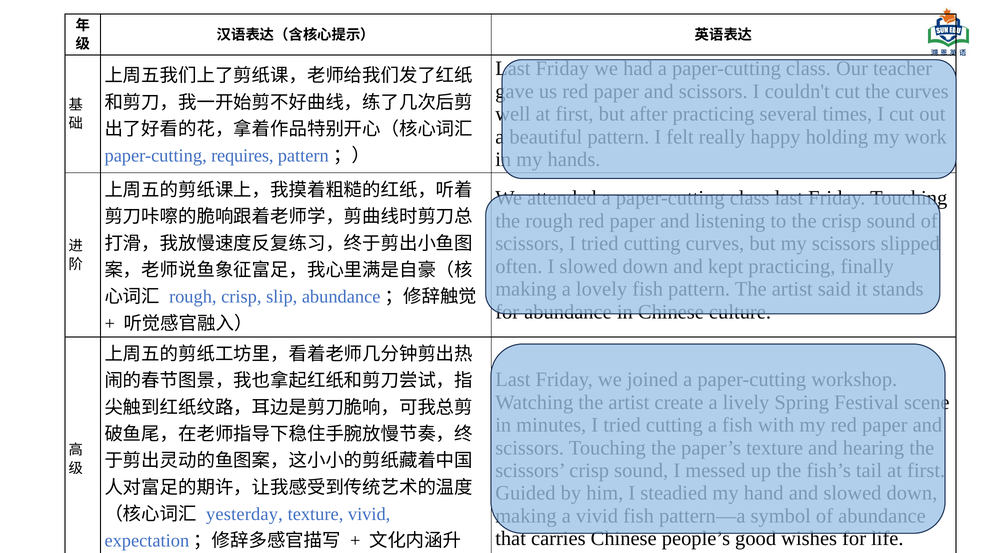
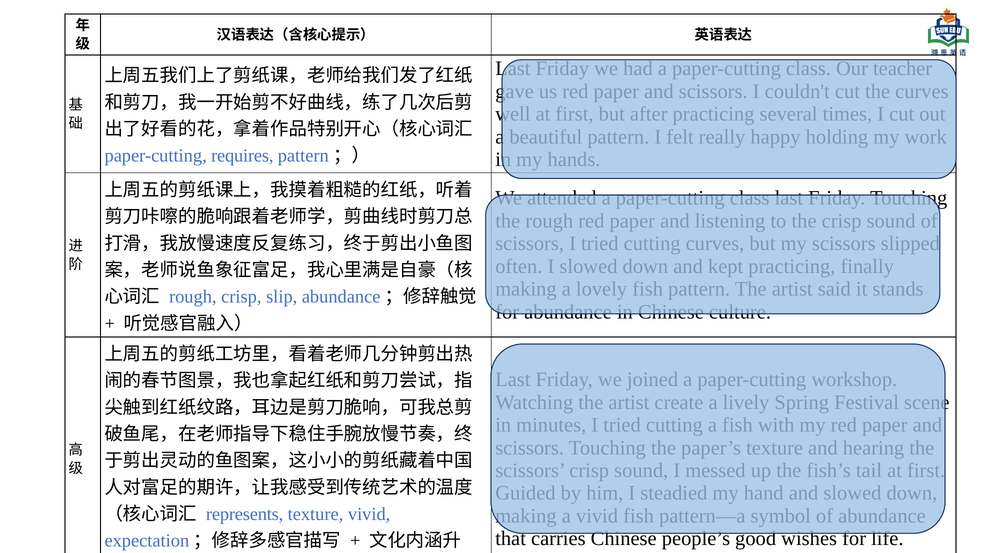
yesterday: yesterday -> represents
